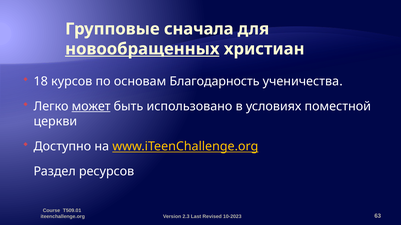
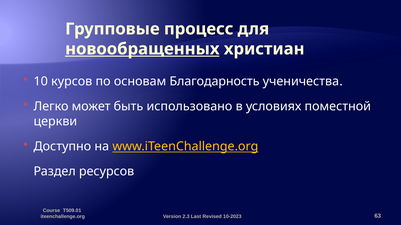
сначала: сначала -> процесс
18: 18 -> 10
может underline: present -> none
